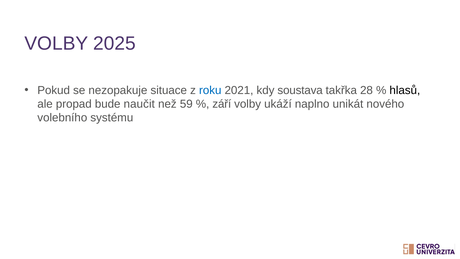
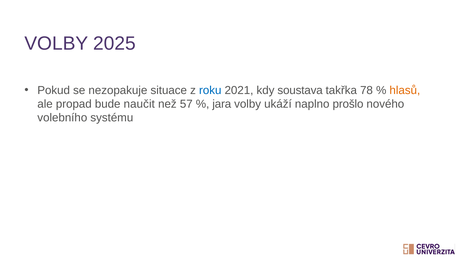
28: 28 -> 78
hlasů colour: black -> orange
59: 59 -> 57
září: září -> jara
unikát: unikát -> prošlo
